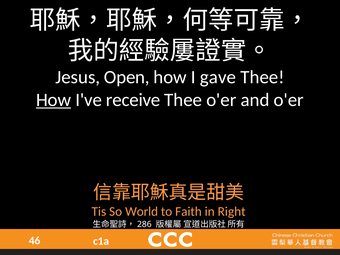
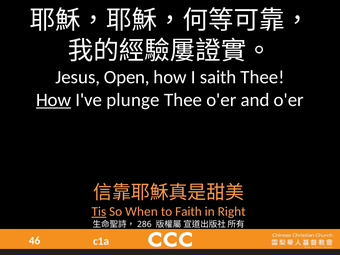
gave: gave -> saith
receive: receive -> plunge
Tis underline: none -> present
World: World -> When
